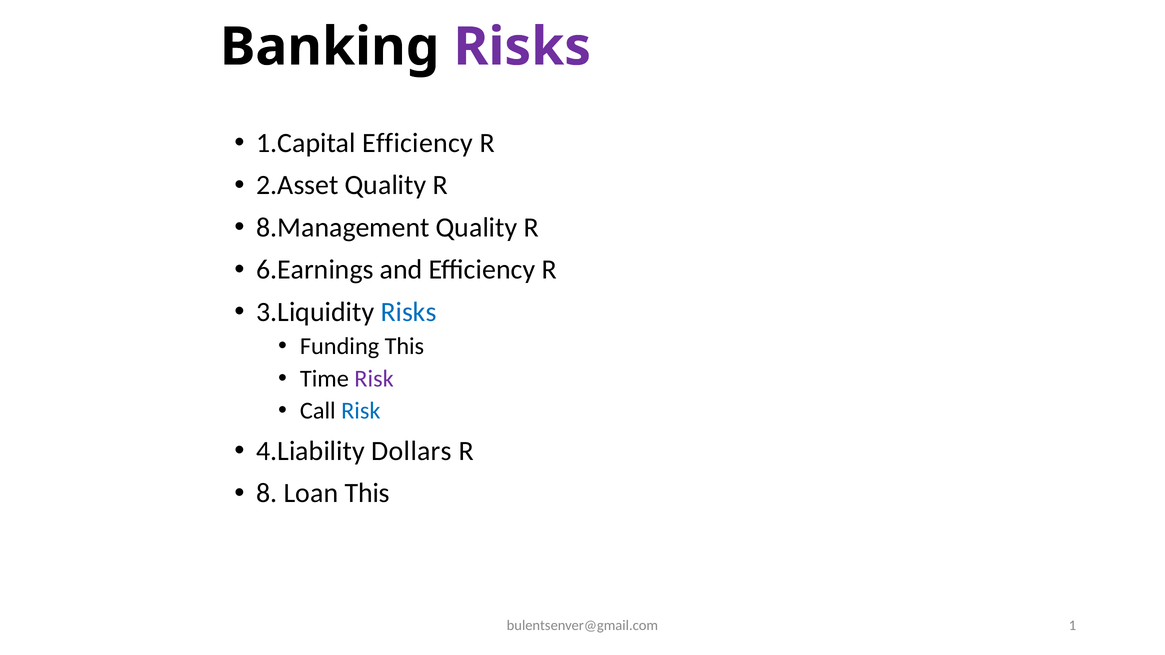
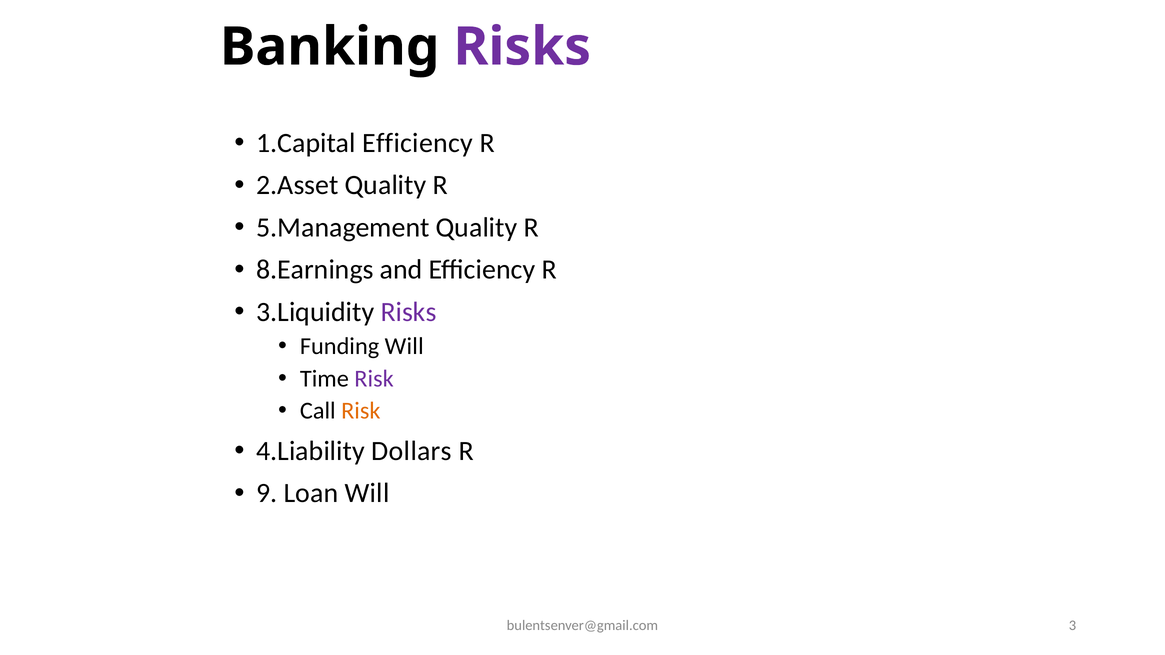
8.Management: 8.Management -> 5.Management
6.Earnings: 6.Earnings -> 8.Earnings
Risks at (409, 312) colour: blue -> purple
Funding This: This -> Will
Risk at (361, 411) colour: blue -> orange
8: 8 -> 9
Loan This: This -> Will
1: 1 -> 3
